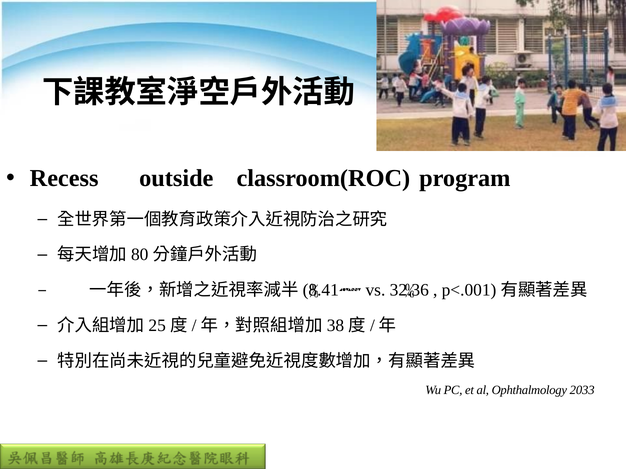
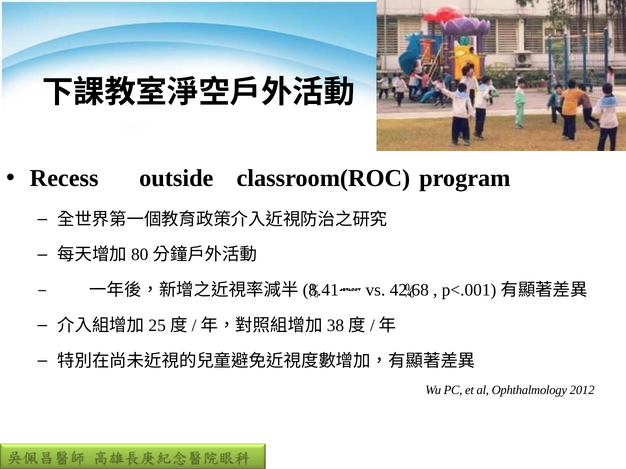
32.36: 32.36 -> 42.68
2033: 2033 -> 2012
